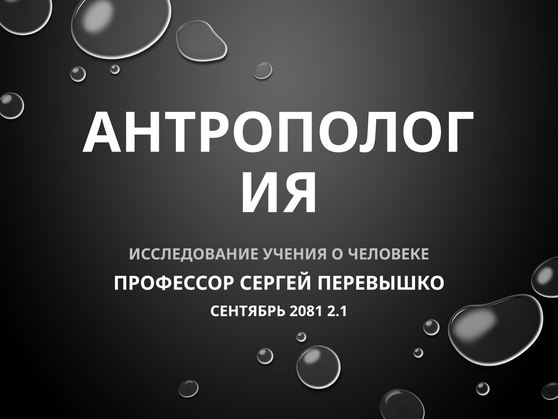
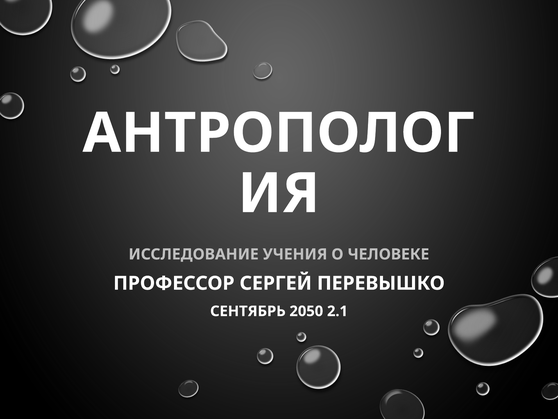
2081: 2081 -> 2050
